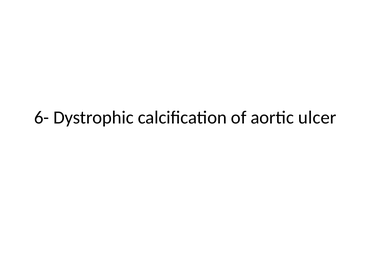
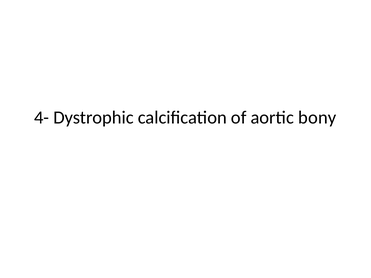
6-: 6- -> 4-
ulcer: ulcer -> bony
